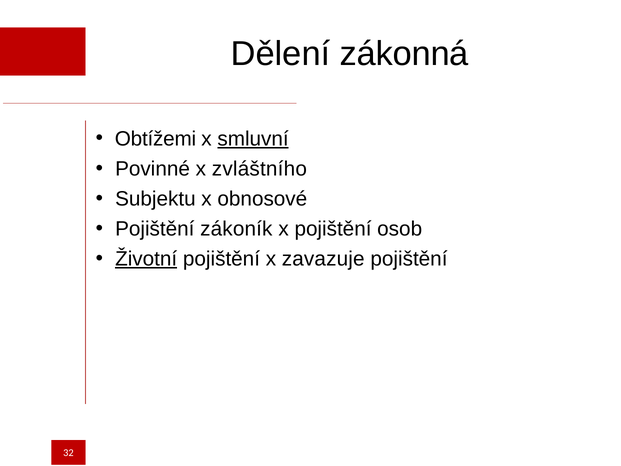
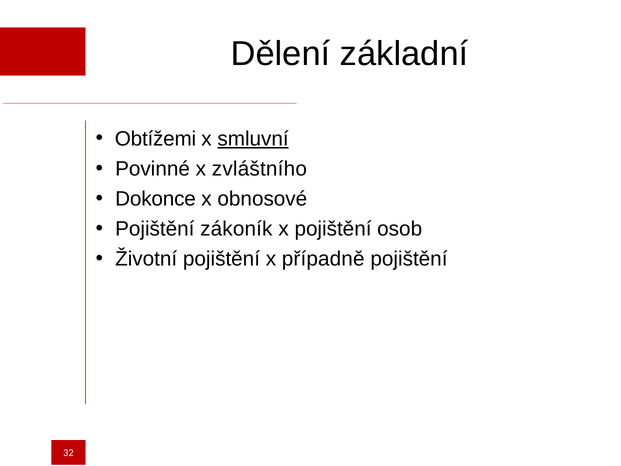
zákonná: zákonná -> základní
Subjektu: Subjektu -> Dokonce
Životní underline: present -> none
zavazuje: zavazuje -> případně
